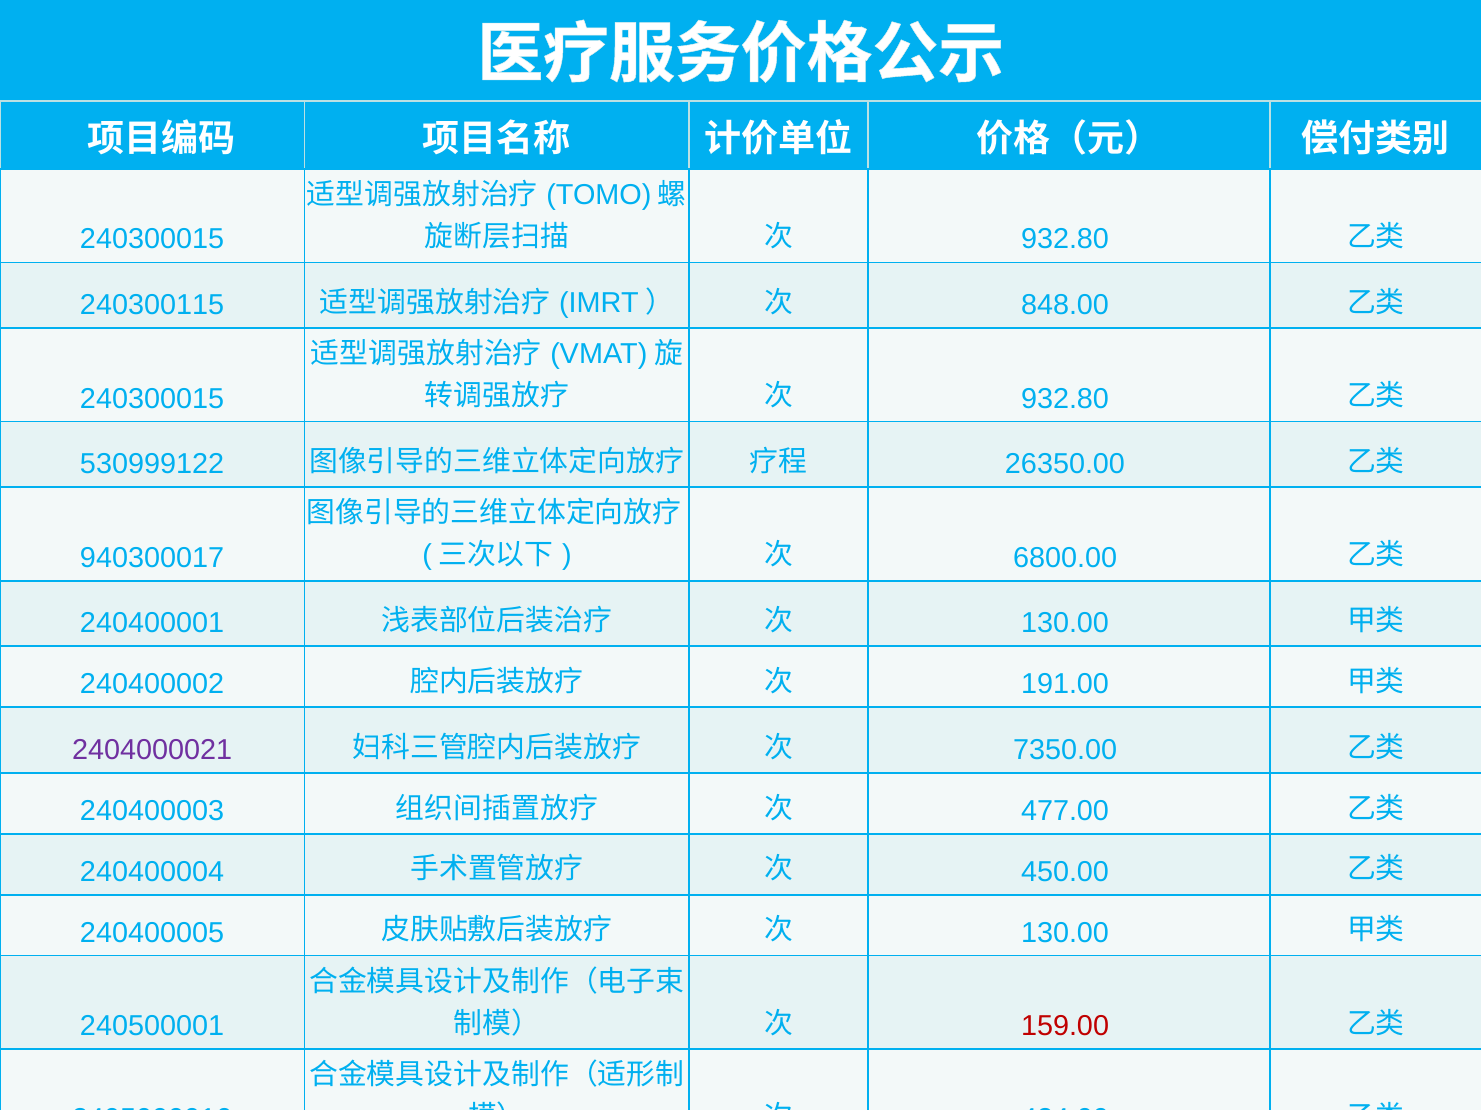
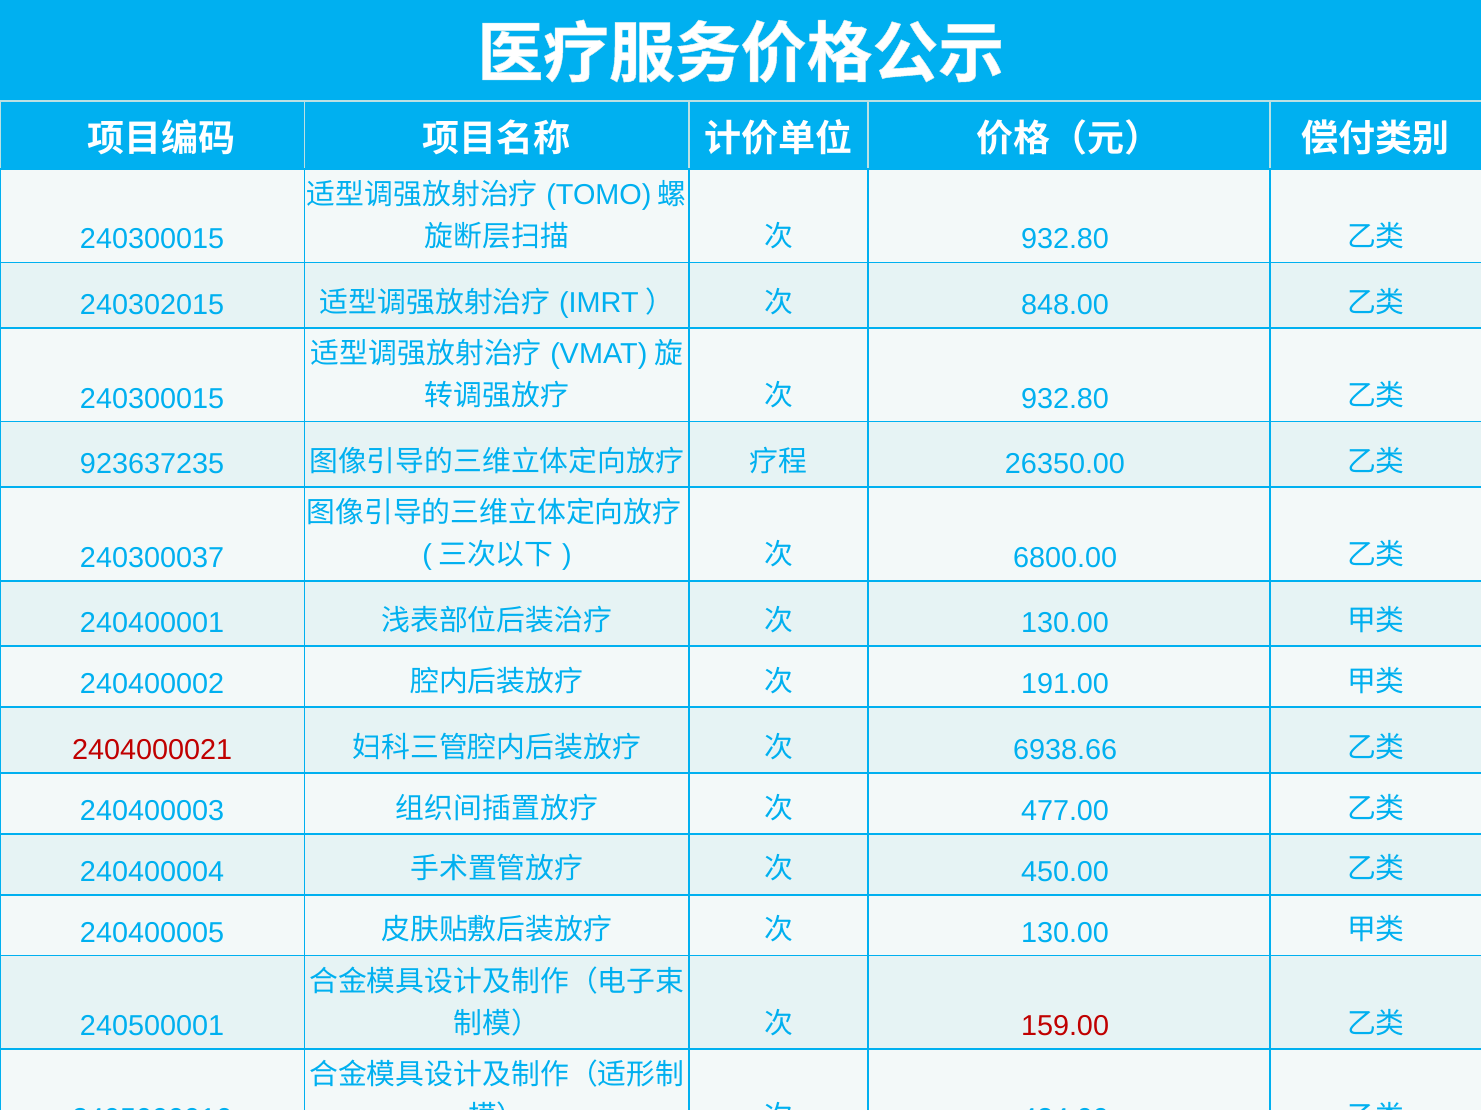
240300115: 240300115 -> 240302015
530999122: 530999122 -> 923637235
940300017: 940300017 -> 240300037
2404000021 colour: purple -> red
7350.00: 7350.00 -> 6938.66
